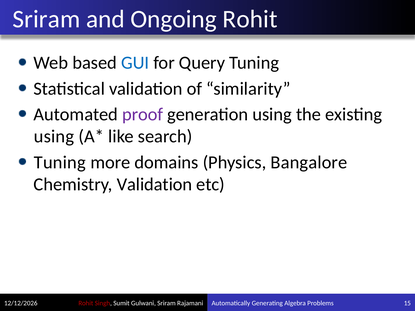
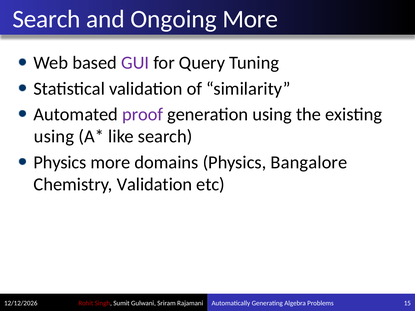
Sriram at (46, 19): Sriram -> Search
Ongoing Rohit: Rohit -> More
GUI colour: blue -> purple
Tuning at (60, 162): Tuning -> Physics
